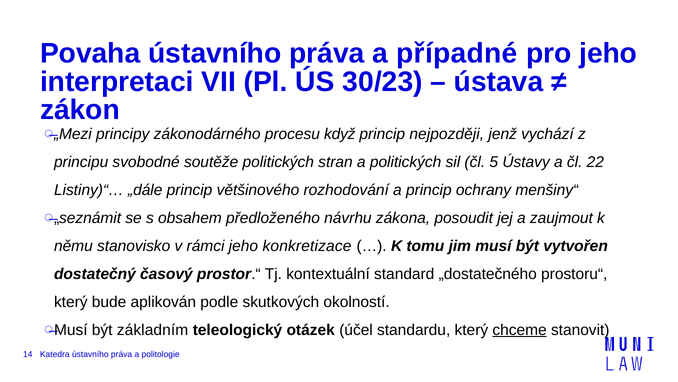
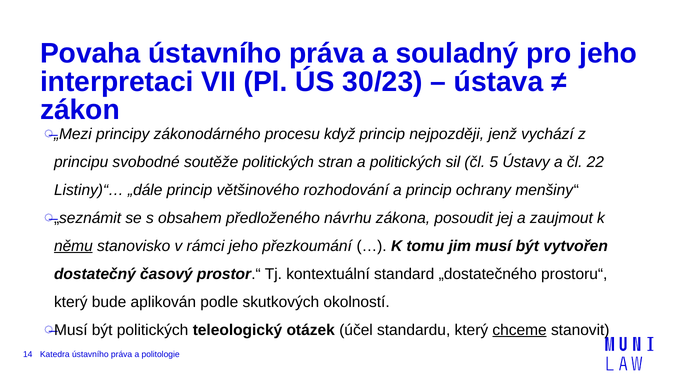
případné: případné -> souladný
němu underline: none -> present
konkretizace: konkretizace -> přezkoumání
být základním: základním -> politických
